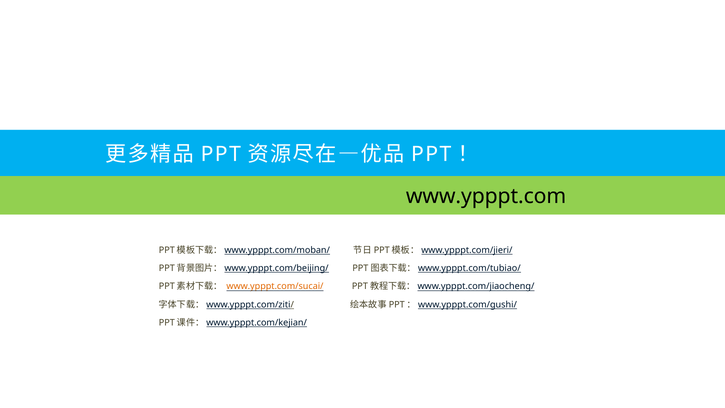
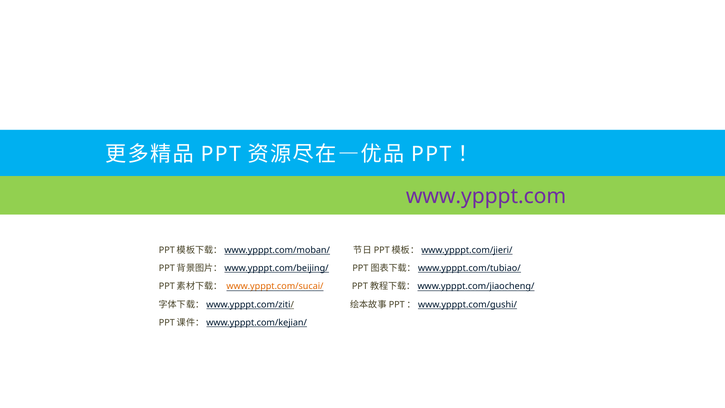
www.ypppt.com colour: black -> purple
